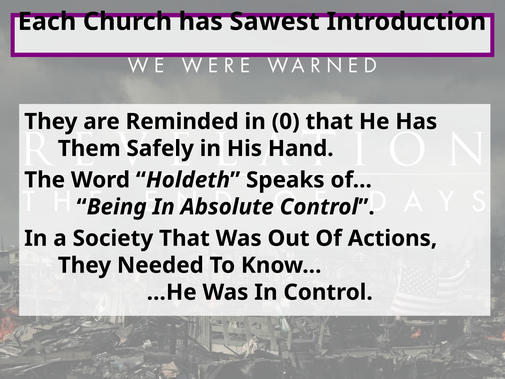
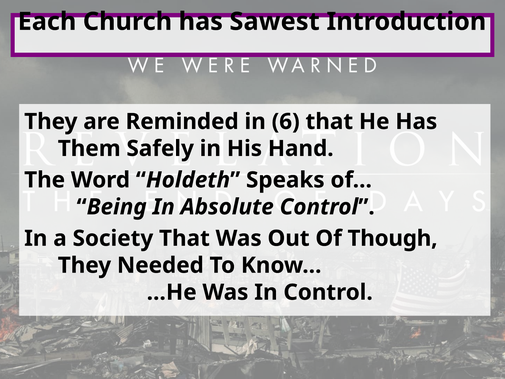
0: 0 -> 6
Actions: Actions -> Though
